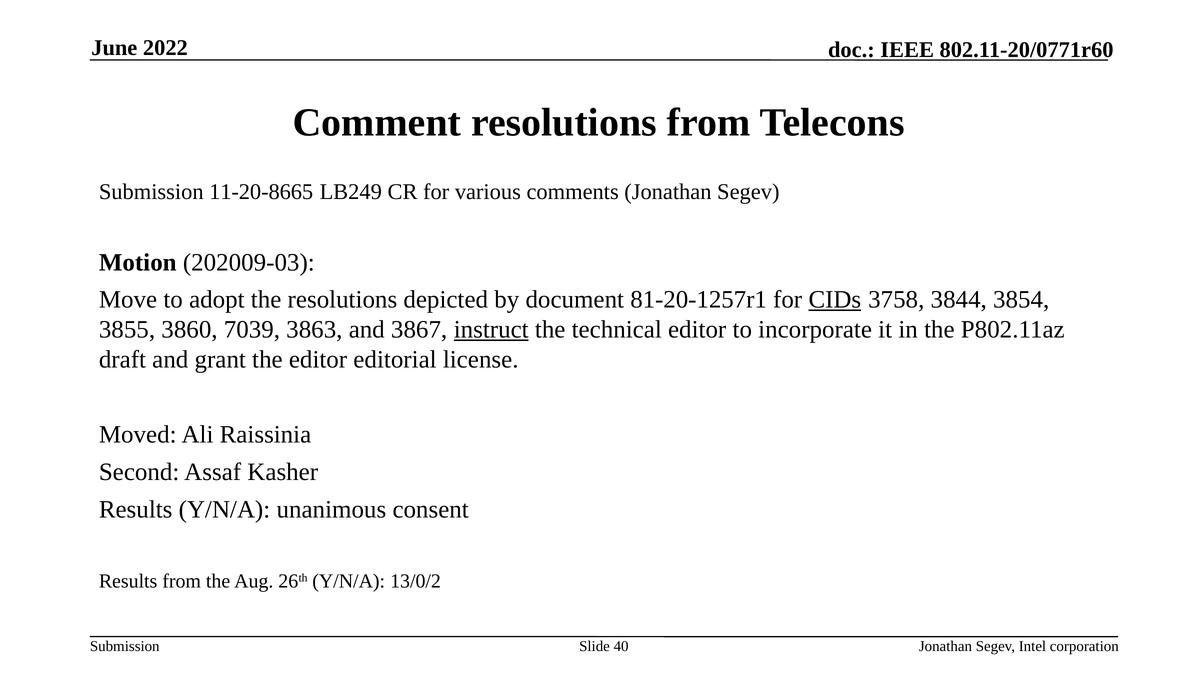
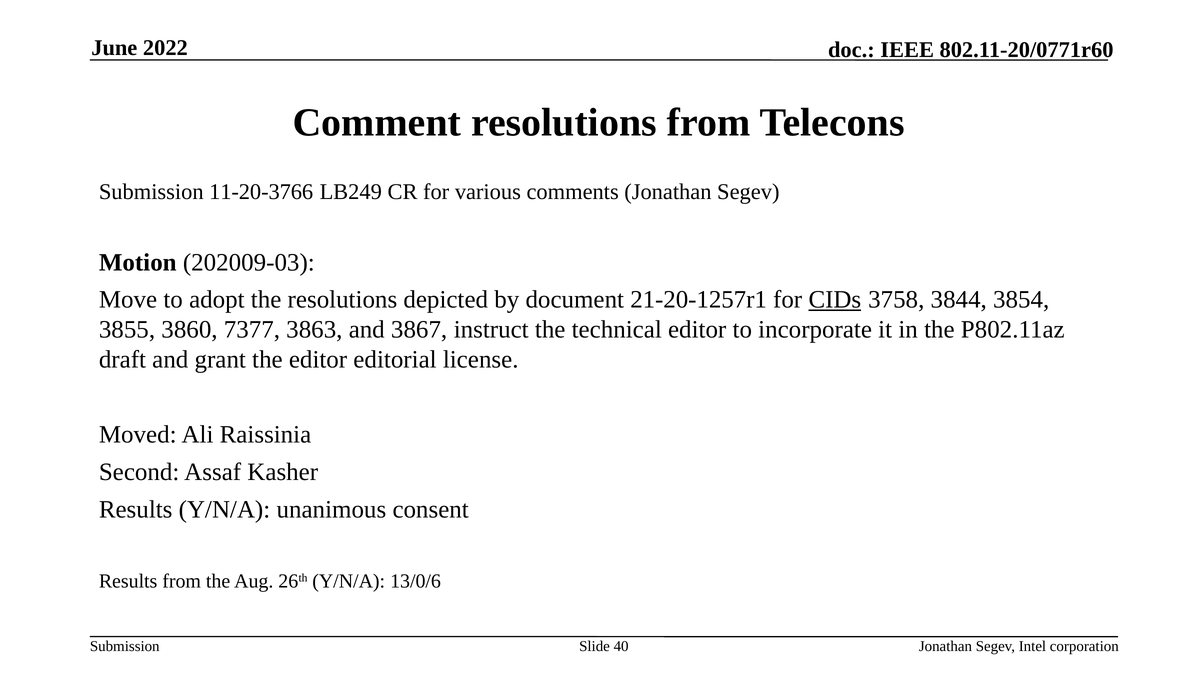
11-20-8665: 11-20-8665 -> 11-20-3766
81-20-1257r1: 81-20-1257r1 -> 21-20-1257r1
7039: 7039 -> 7377
instruct underline: present -> none
13/0/2: 13/0/2 -> 13/0/6
